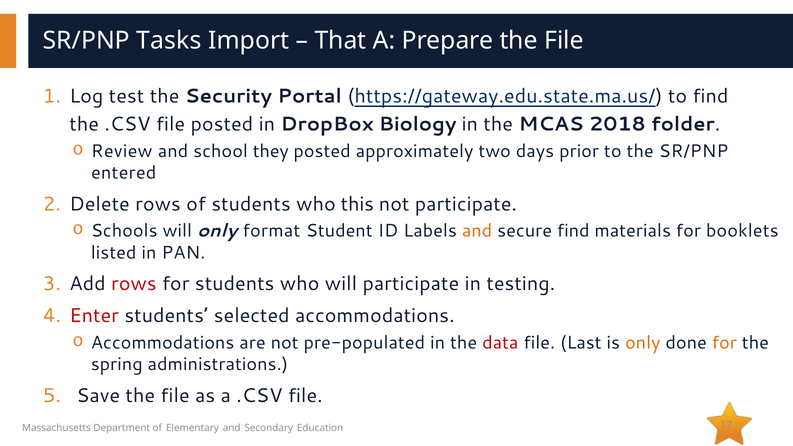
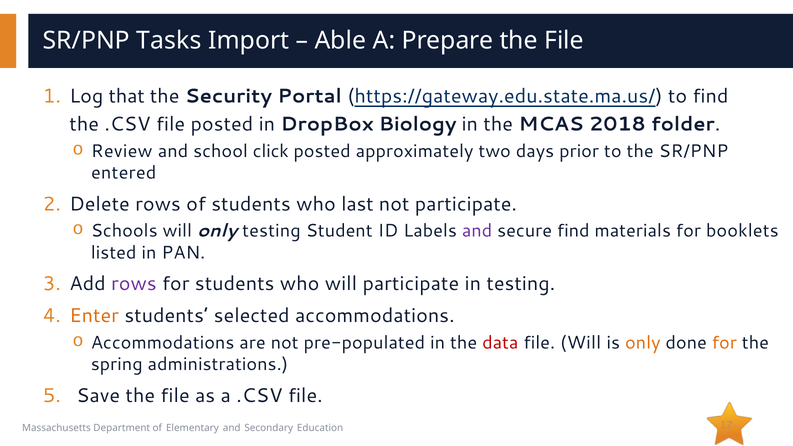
That: That -> Able
test: test -> that
they: they -> click
this: this -> last
only format: format -> testing
and at (477, 231) colour: orange -> purple
rows at (134, 284) colour: red -> purple
Enter colour: red -> orange
file Last: Last -> Will
